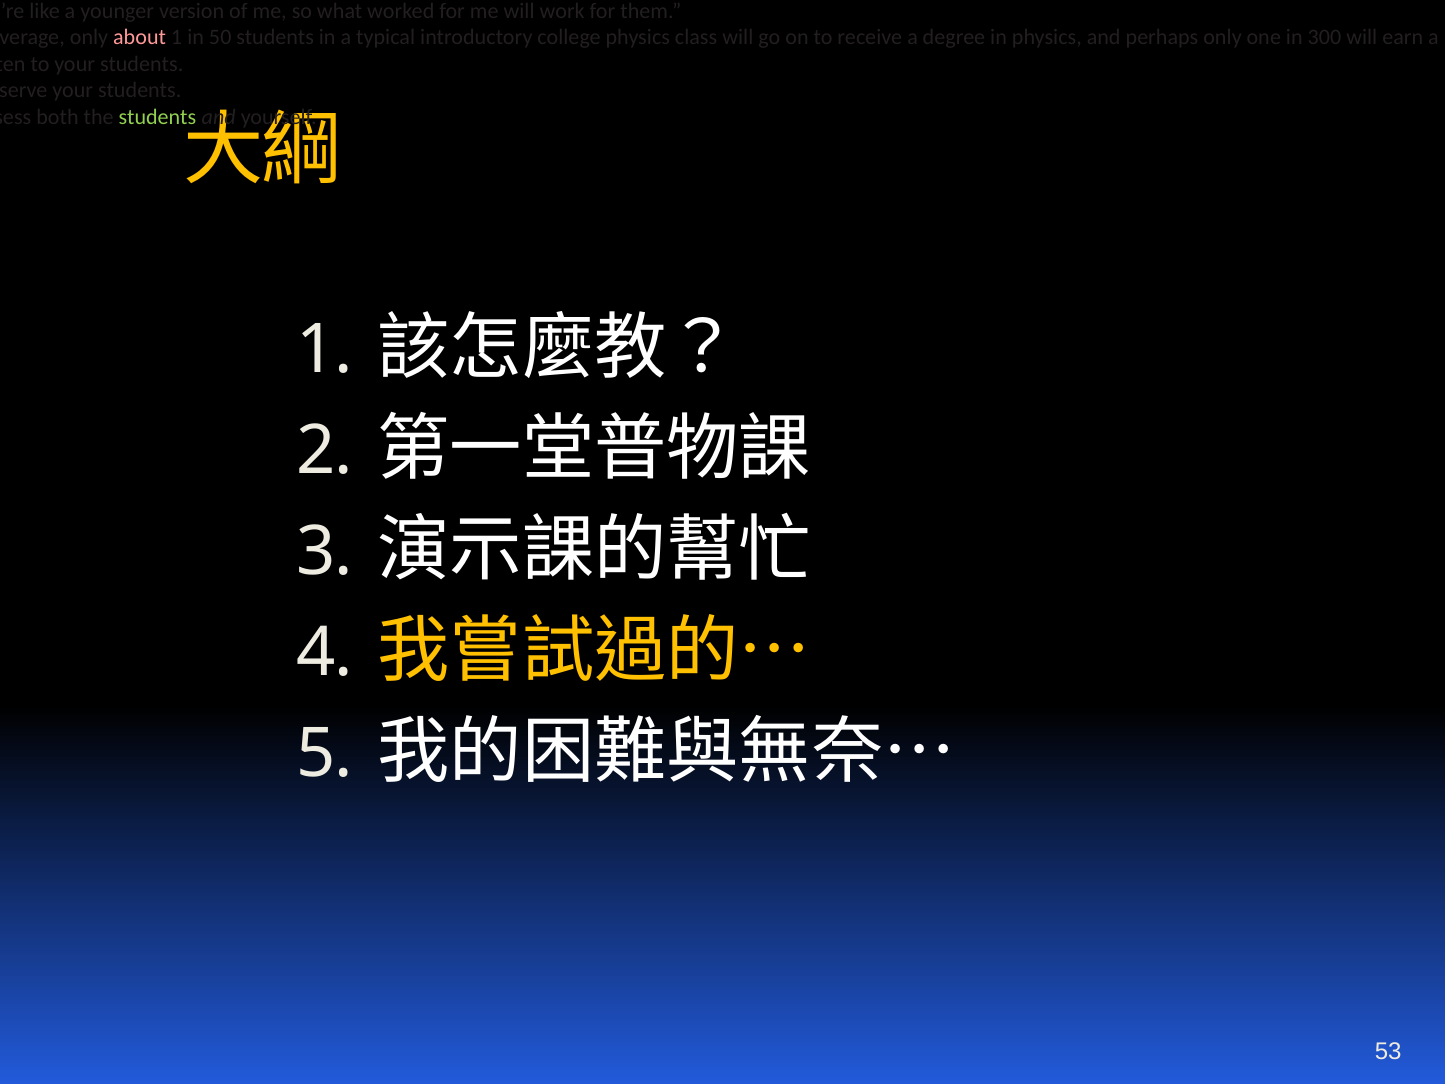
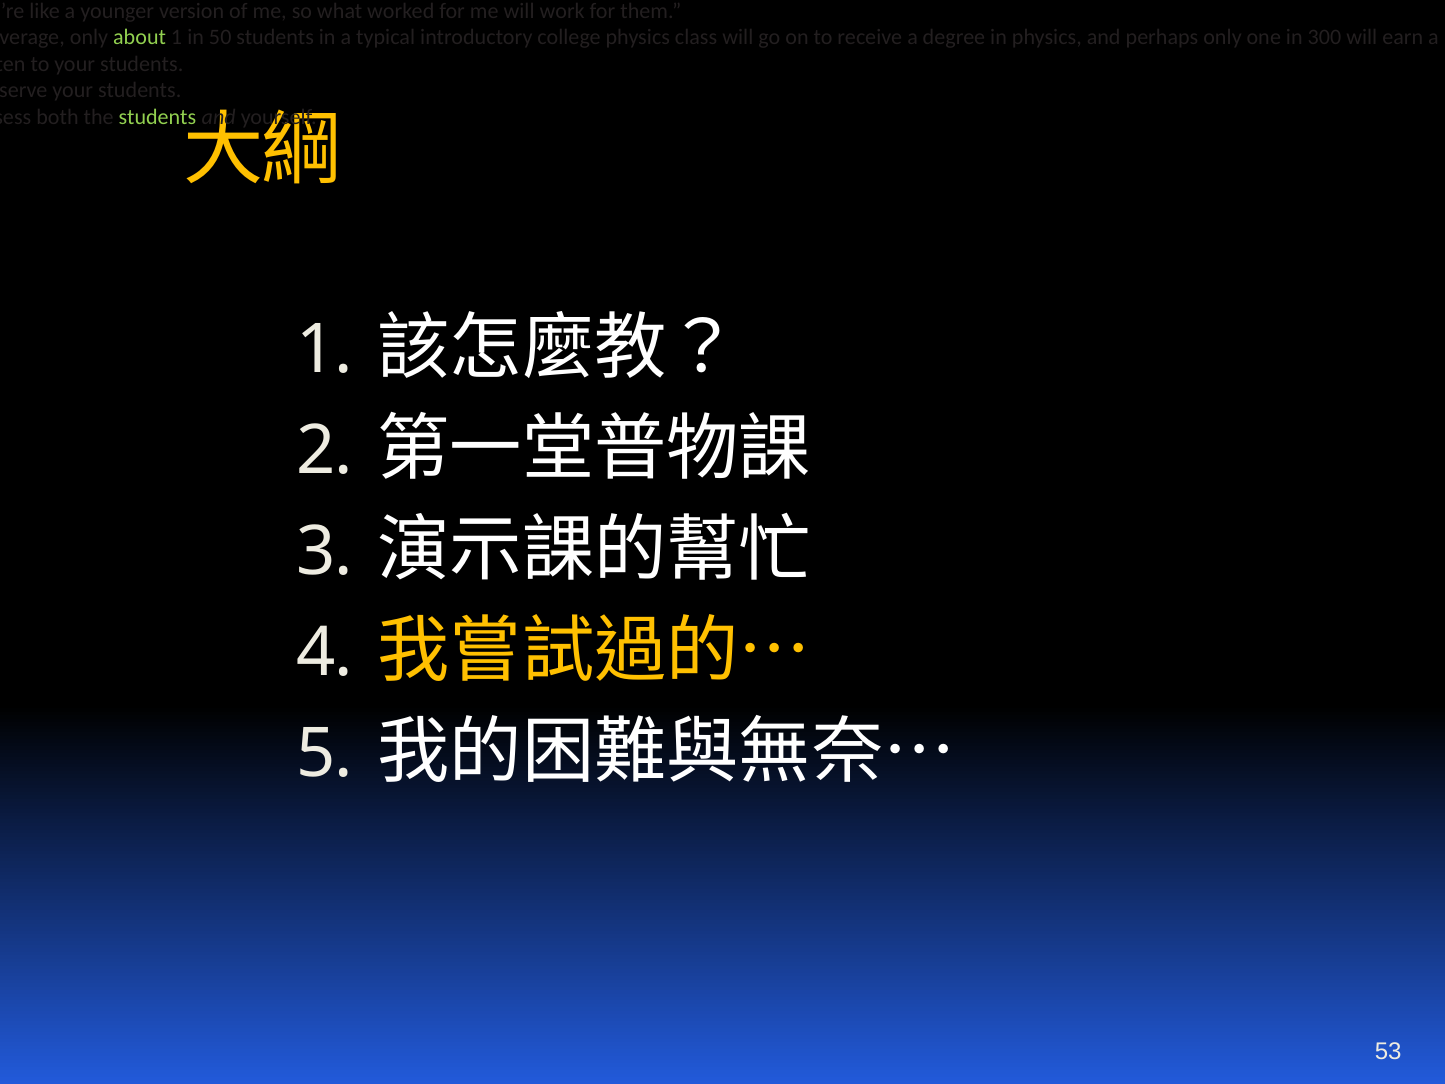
about colour: pink -> light green
